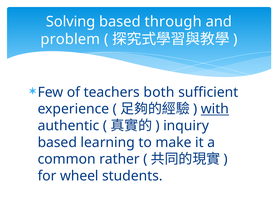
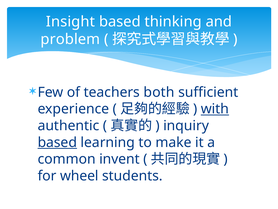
Solving: Solving -> Insight
through: through -> thinking
based at (57, 142) underline: none -> present
rather: rather -> invent
